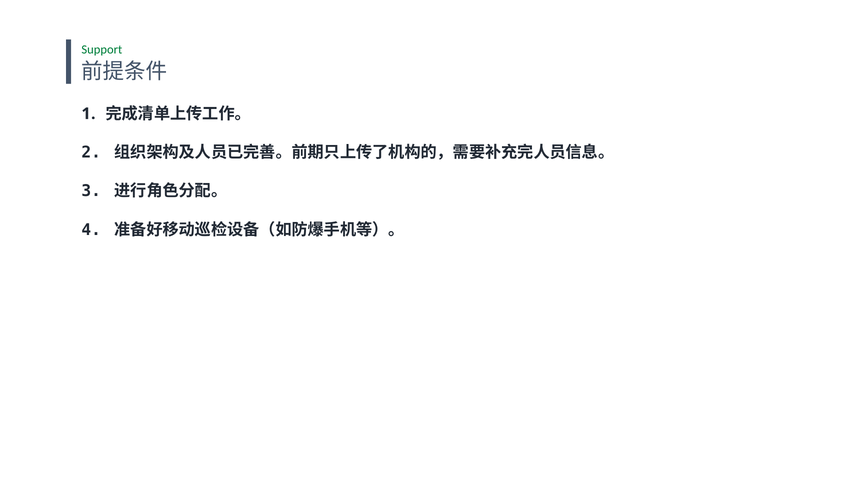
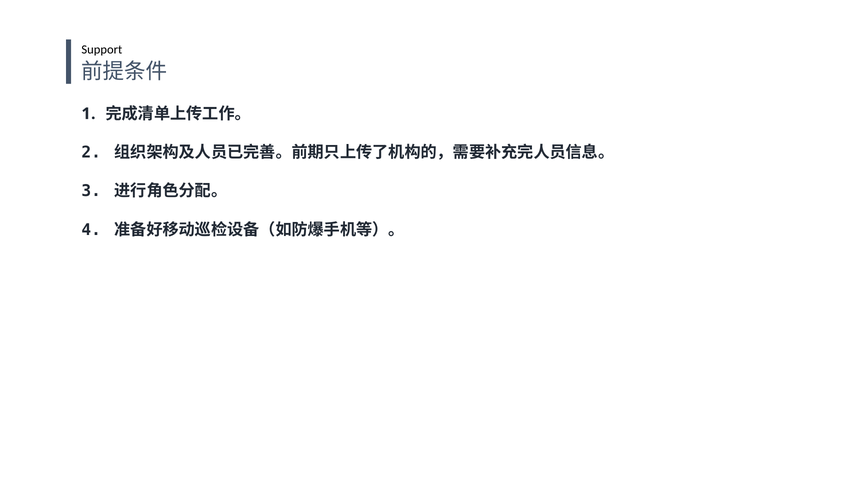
Support colour: green -> black
